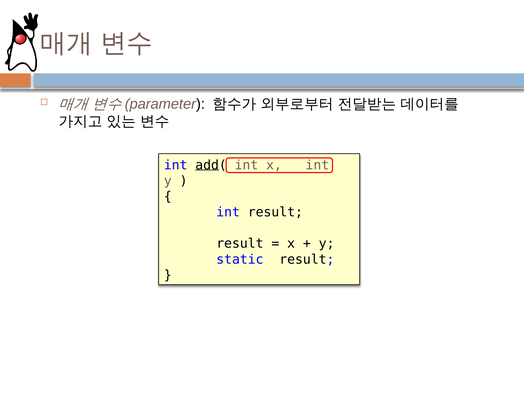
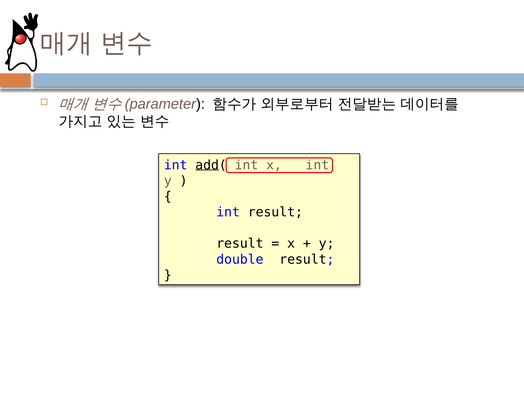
static: static -> double
